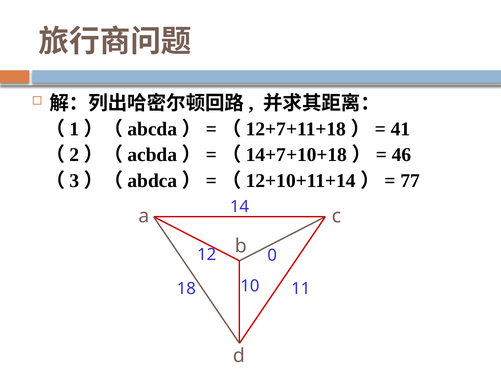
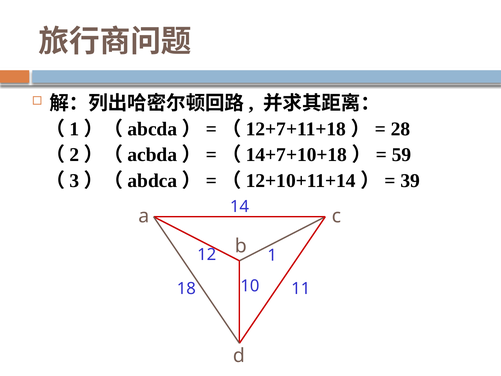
41: 41 -> 28
46: 46 -> 59
77: 77 -> 39
12 0: 0 -> 1
